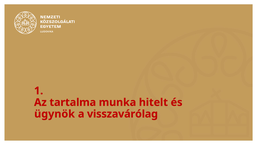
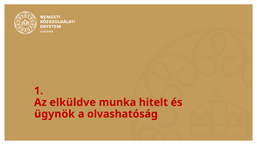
tartalma: tartalma -> elküldve
visszavárólag: visszavárólag -> olvashatóság
